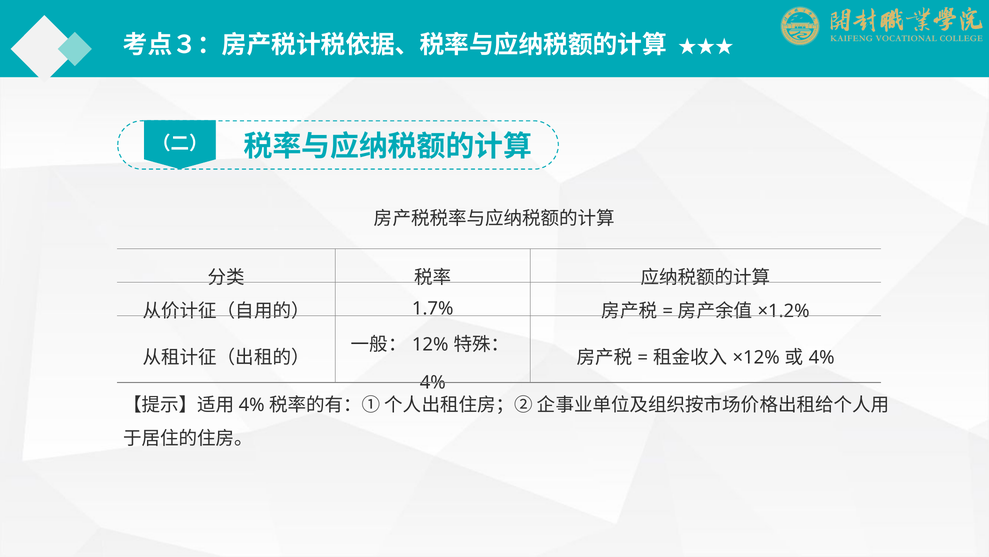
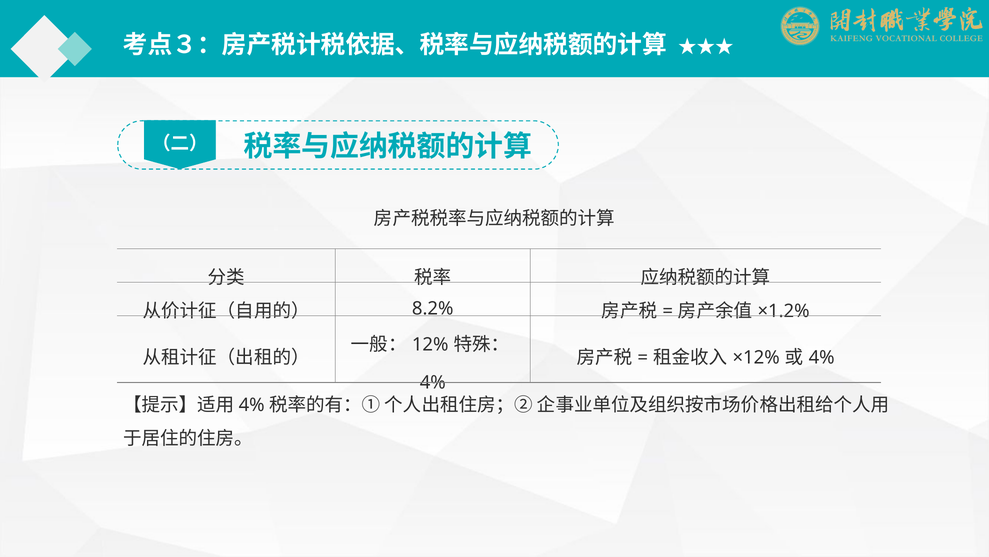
1.7%: 1.7% -> 8.2%
